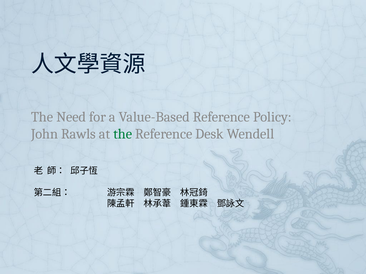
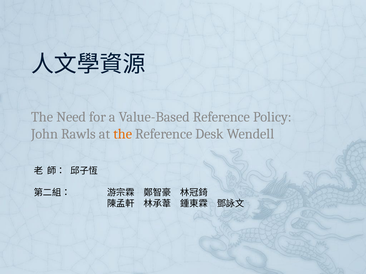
the at (123, 134) colour: green -> orange
